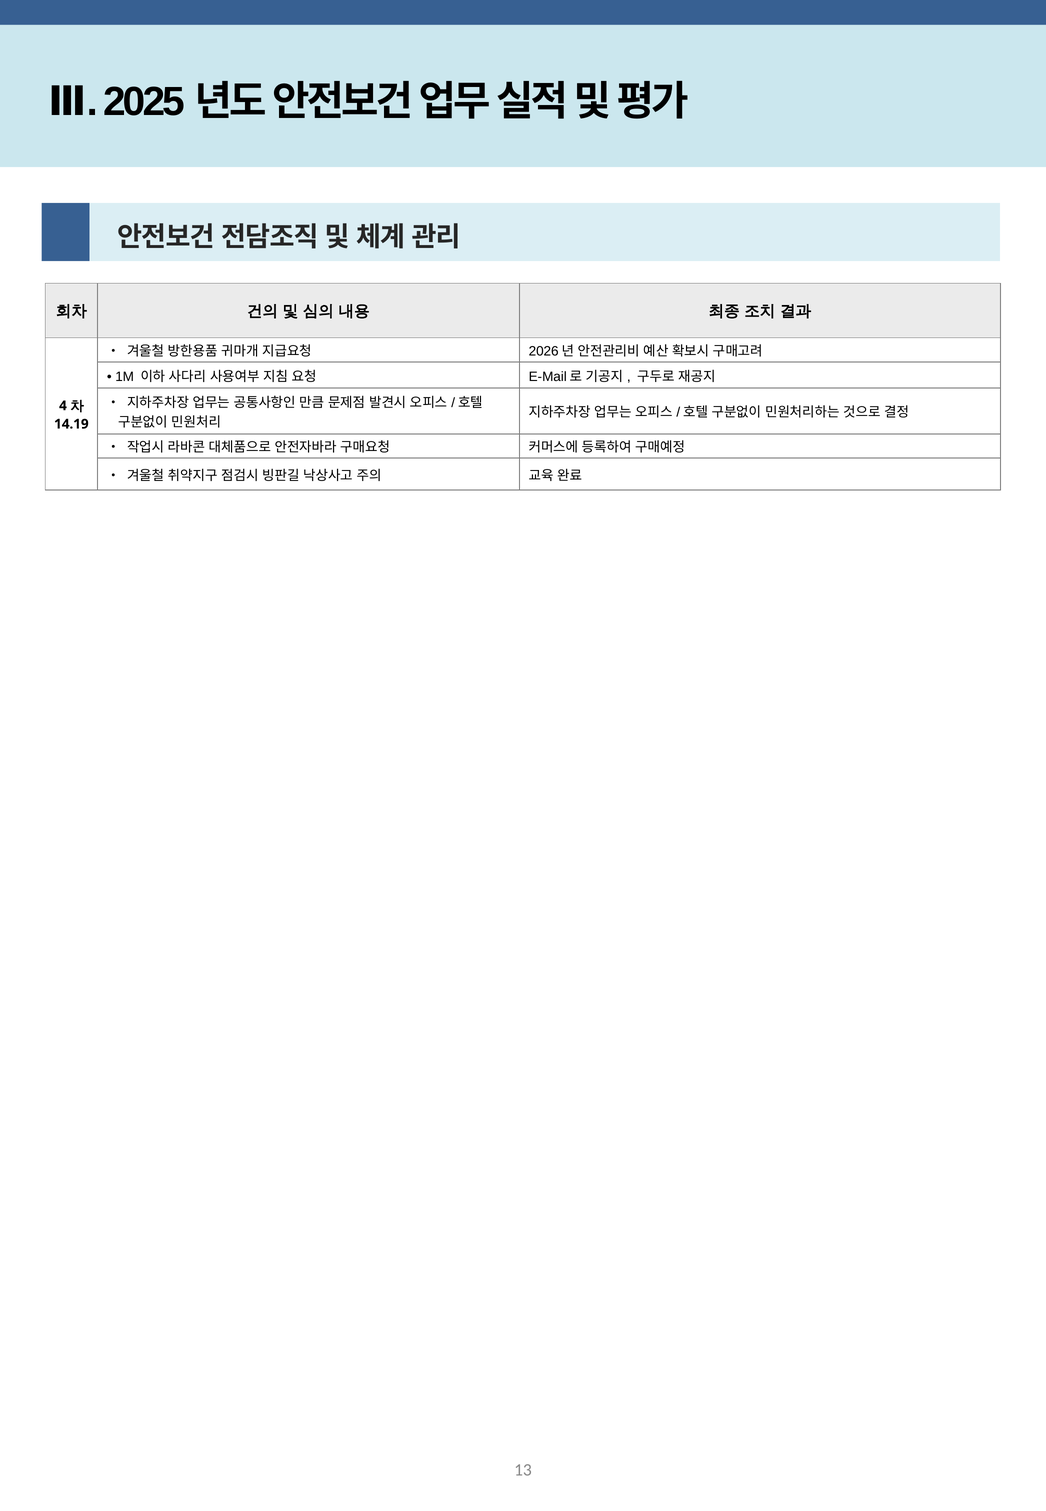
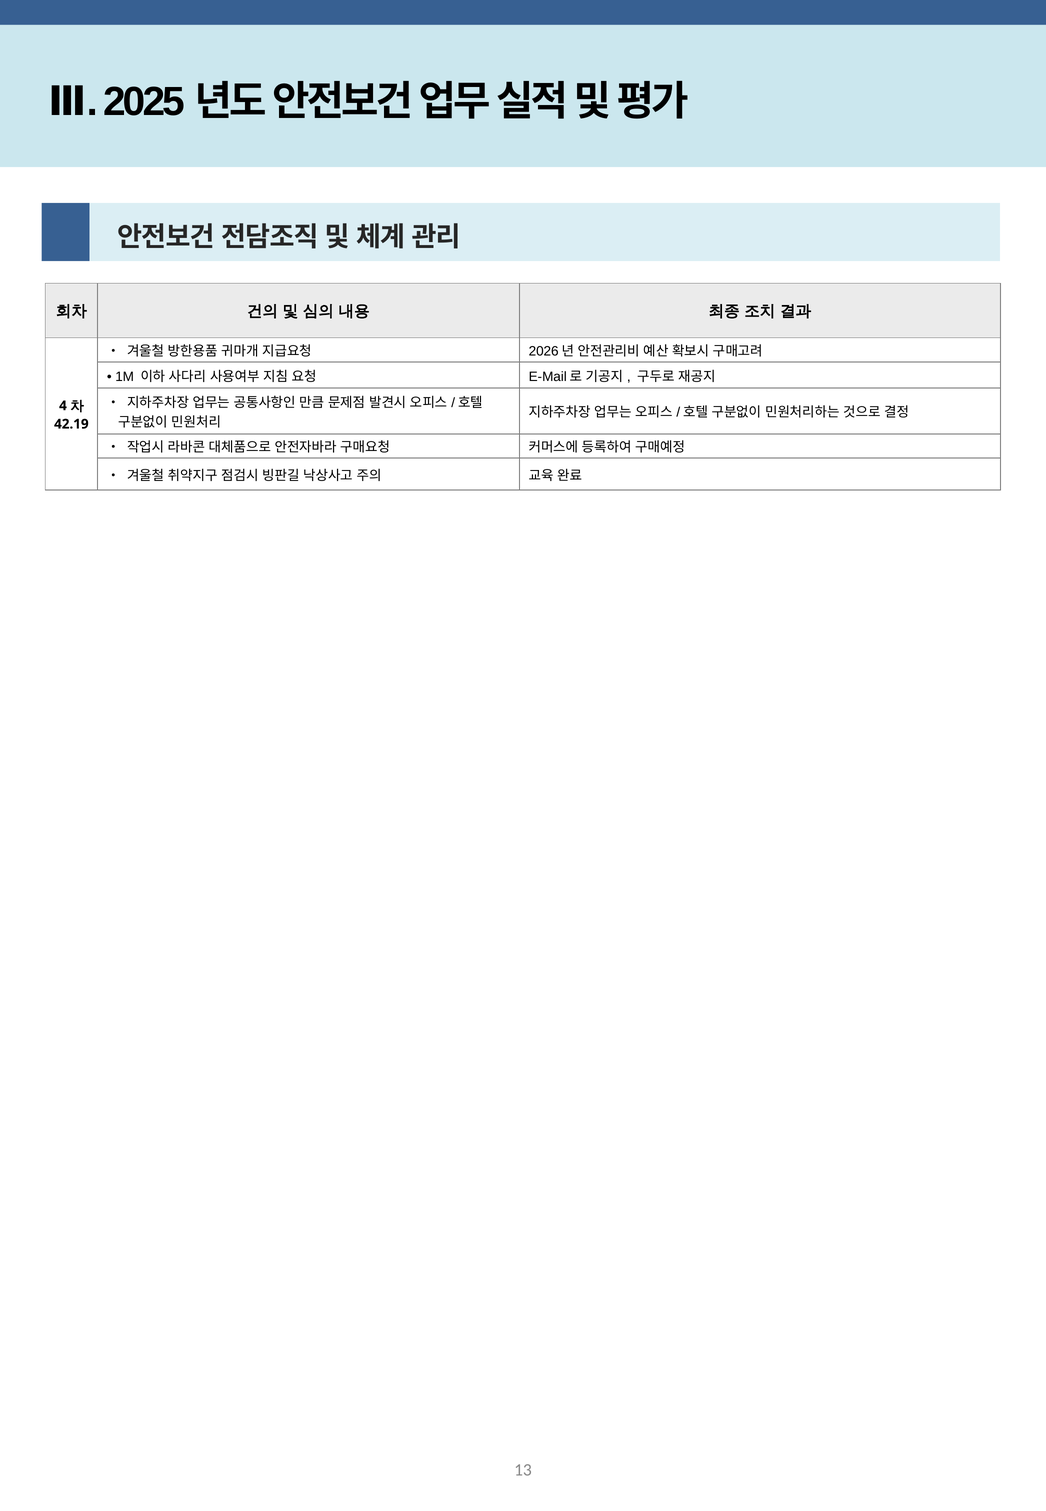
14.19: 14.19 -> 42.19
